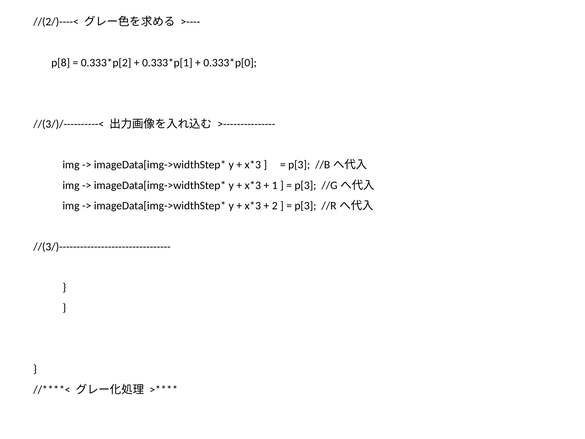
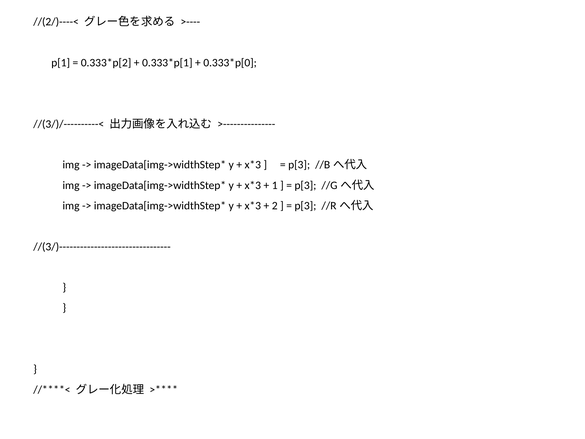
p[8: p[8 -> p[1
